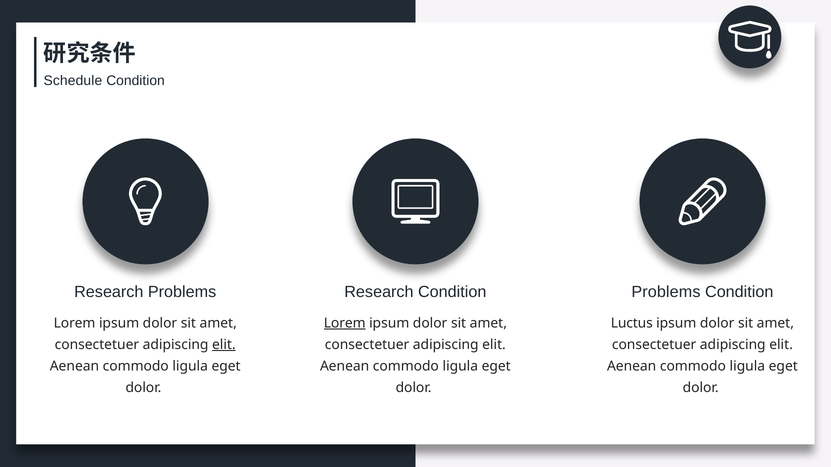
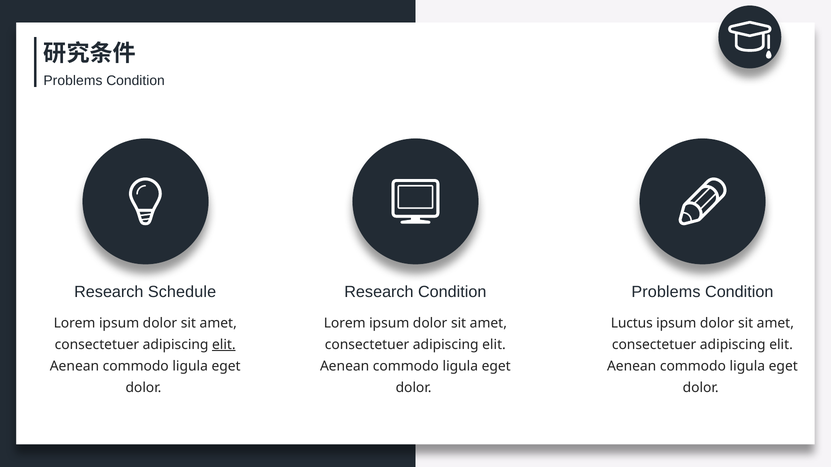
Schedule at (73, 81): Schedule -> Problems
Research Problems: Problems -> Schedule
Lorem at (345, 323) underline: present -> none
